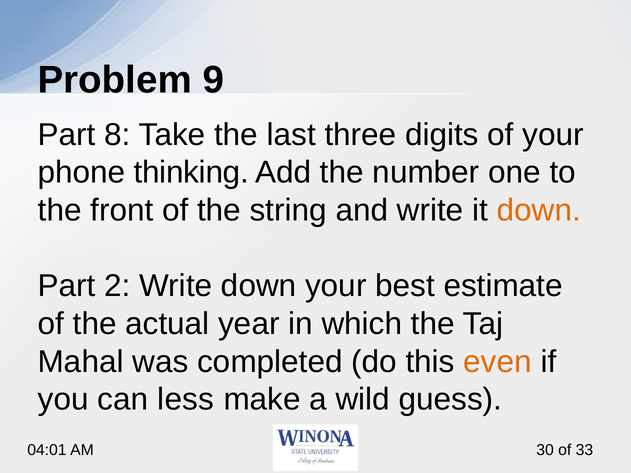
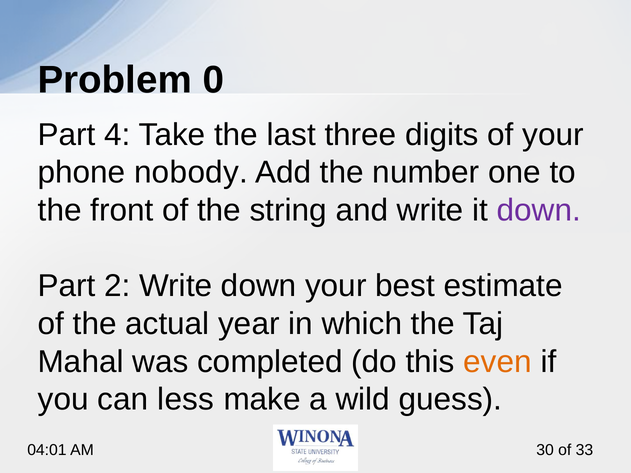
9: 9 -> 0
8: 8 -> 4
thinking: thinking -> nobody
down at (539, 210) colour: orange -> purple
